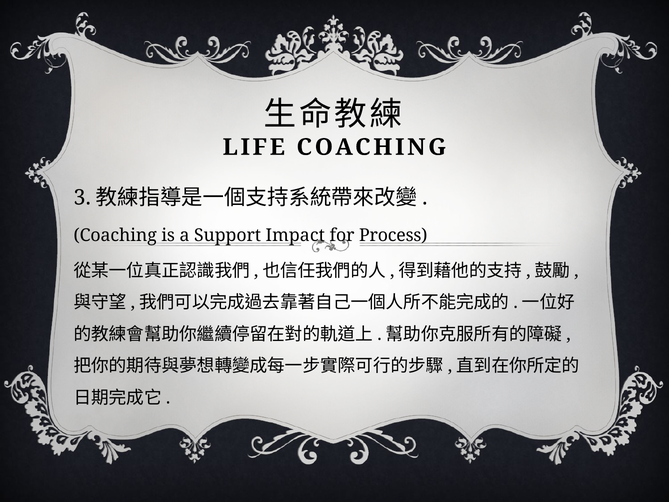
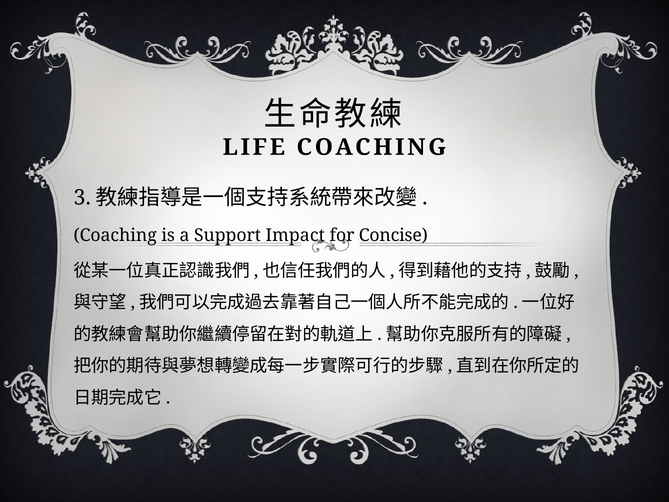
Process: Process -> Concise
